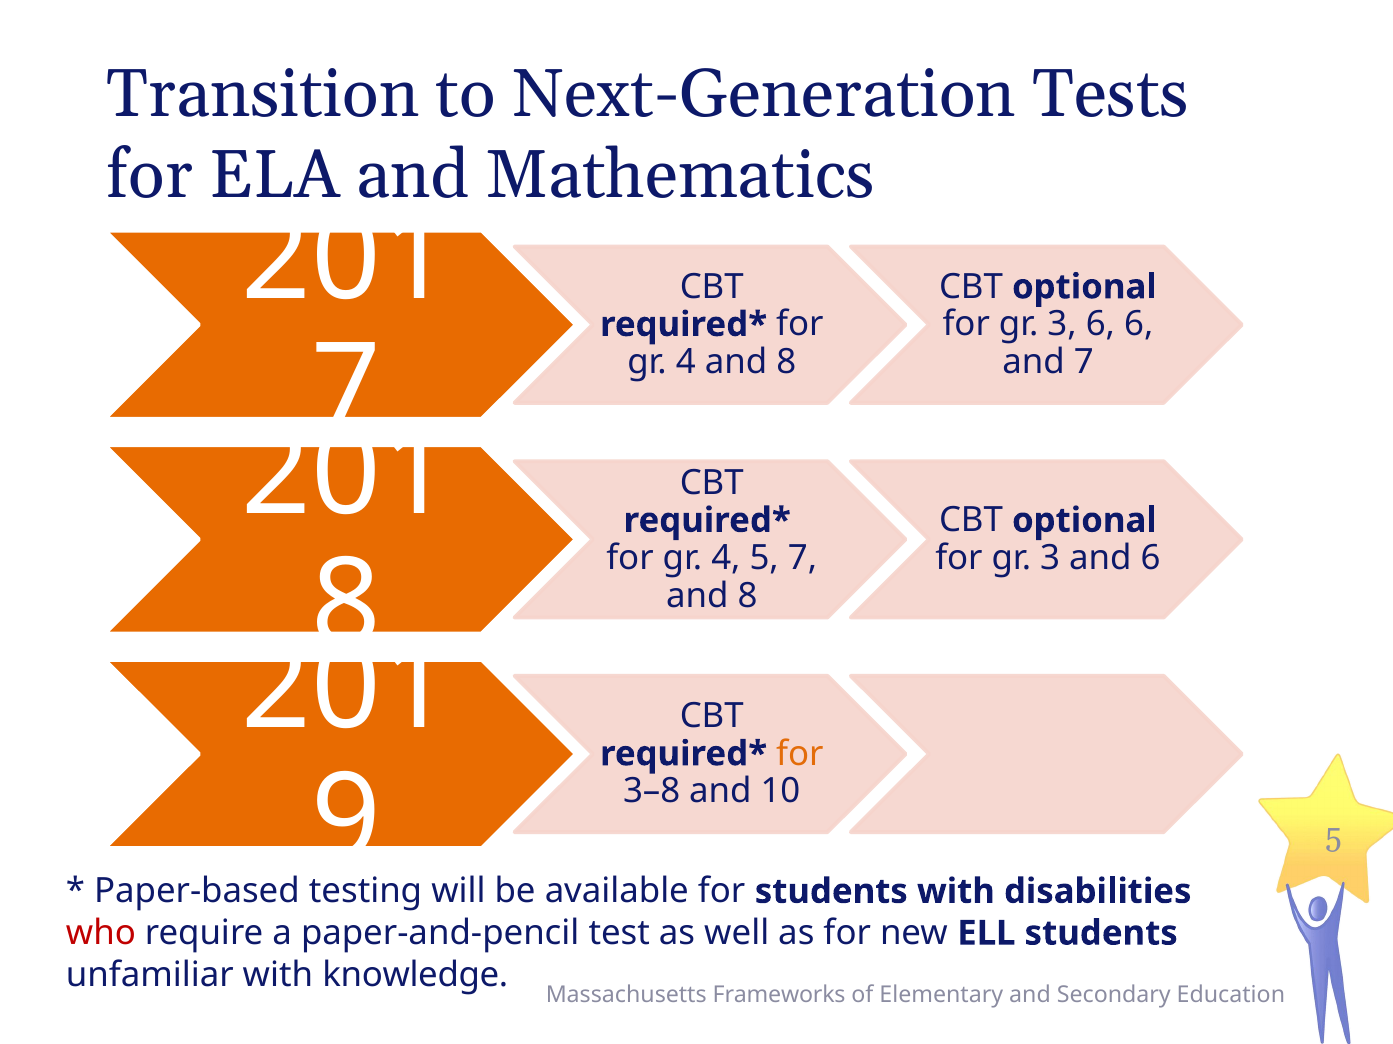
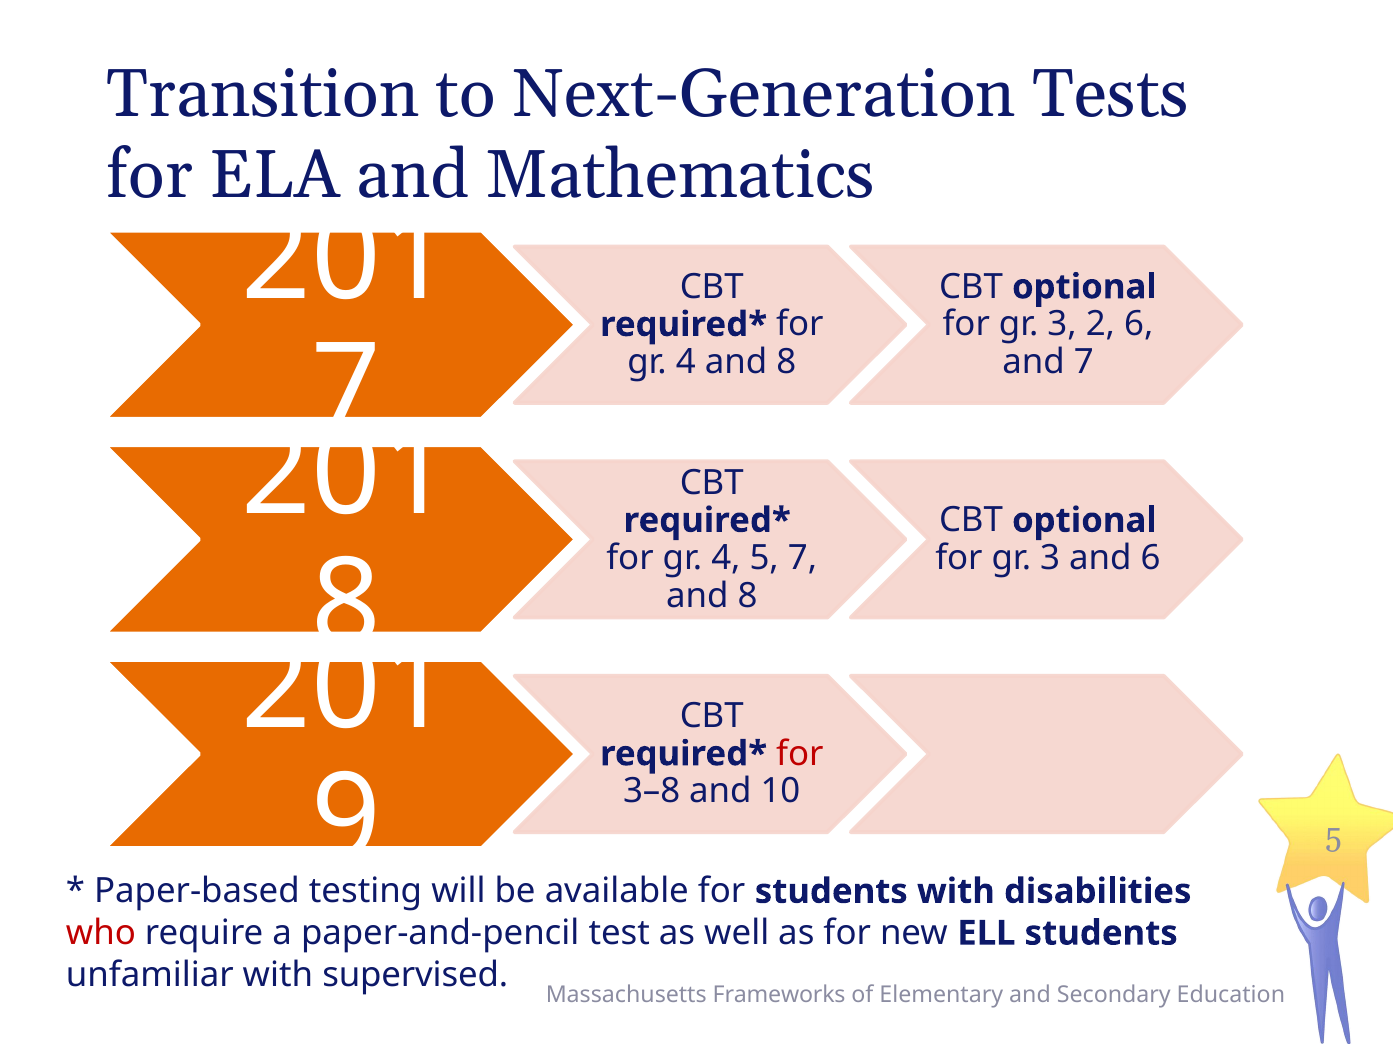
6 at (1100, 325): 6 -> 2
for at (800, 754) colour: orange -> red
knowledge: knowledge -> supervised
